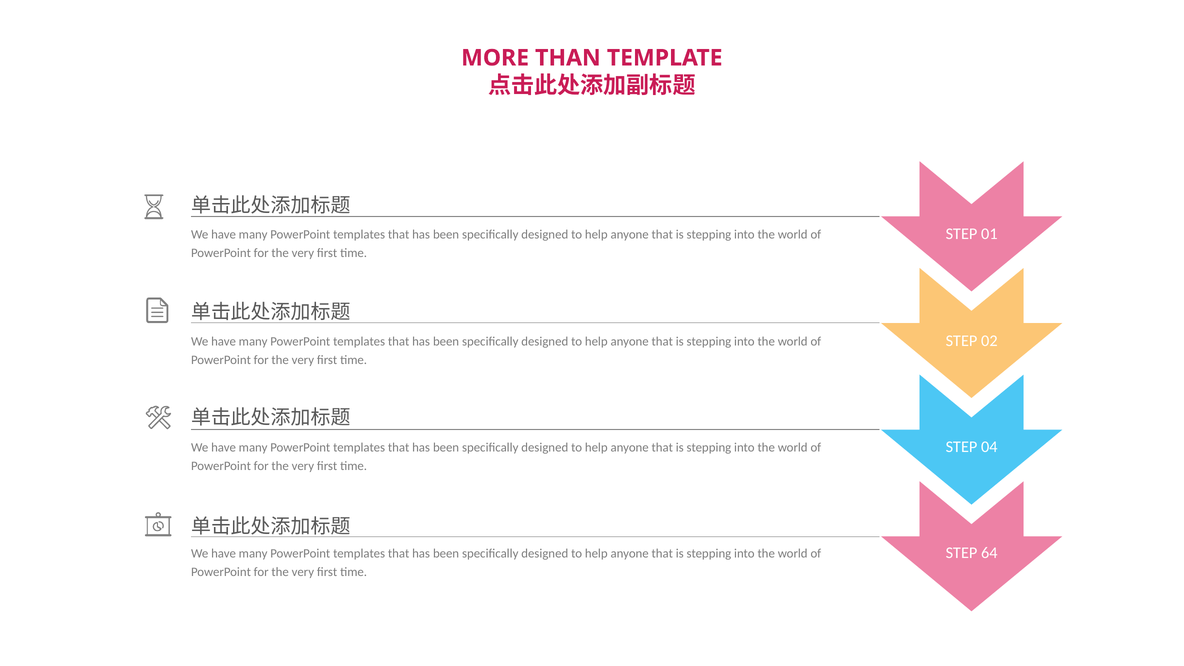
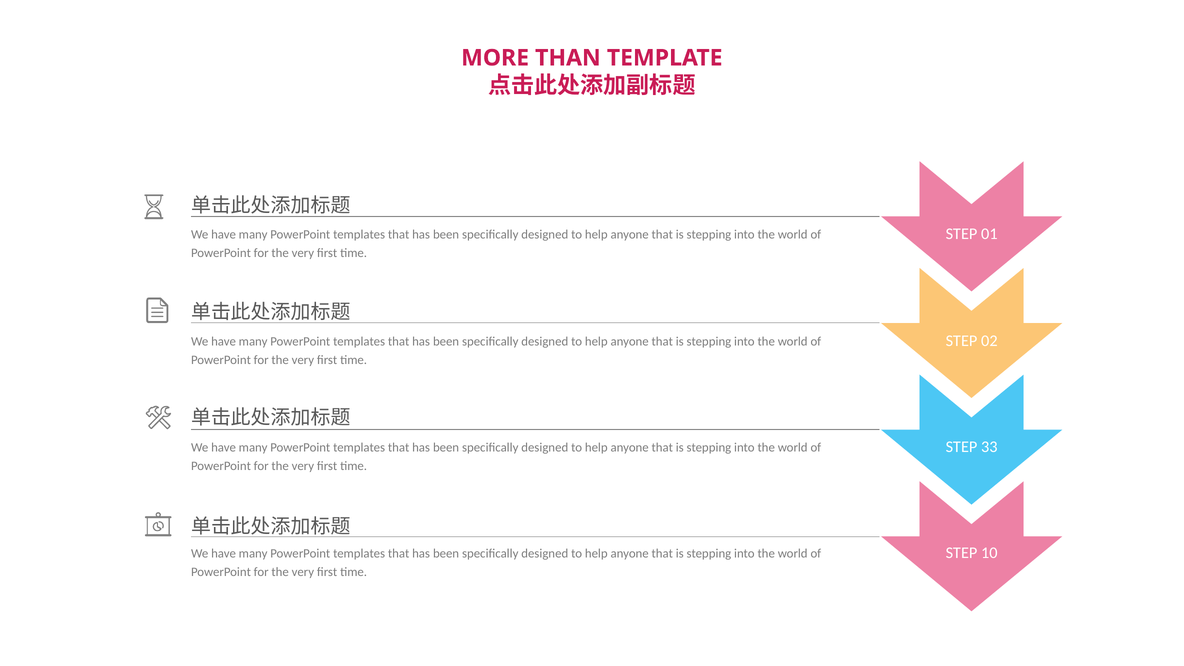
04: 04 -> 33
64: 64 -> 10
